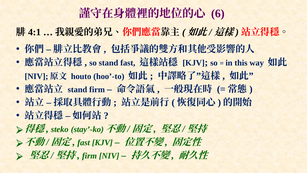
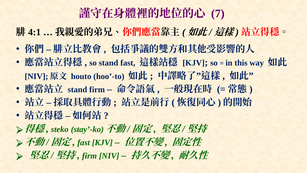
6: 6 -> 7
